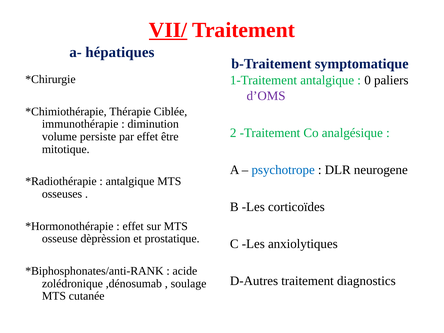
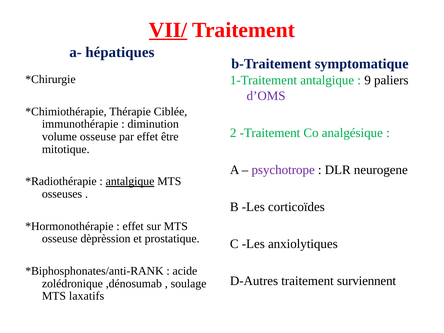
0: 0 -> 9
volume persiste: persiste -> osseuse
psychotrope colour: blue -> purple
antalgique at (130, 181) underline: none -> present
diagnostics: diagnostics -> surviennent
cutanée: cutanée -> laxatifs
